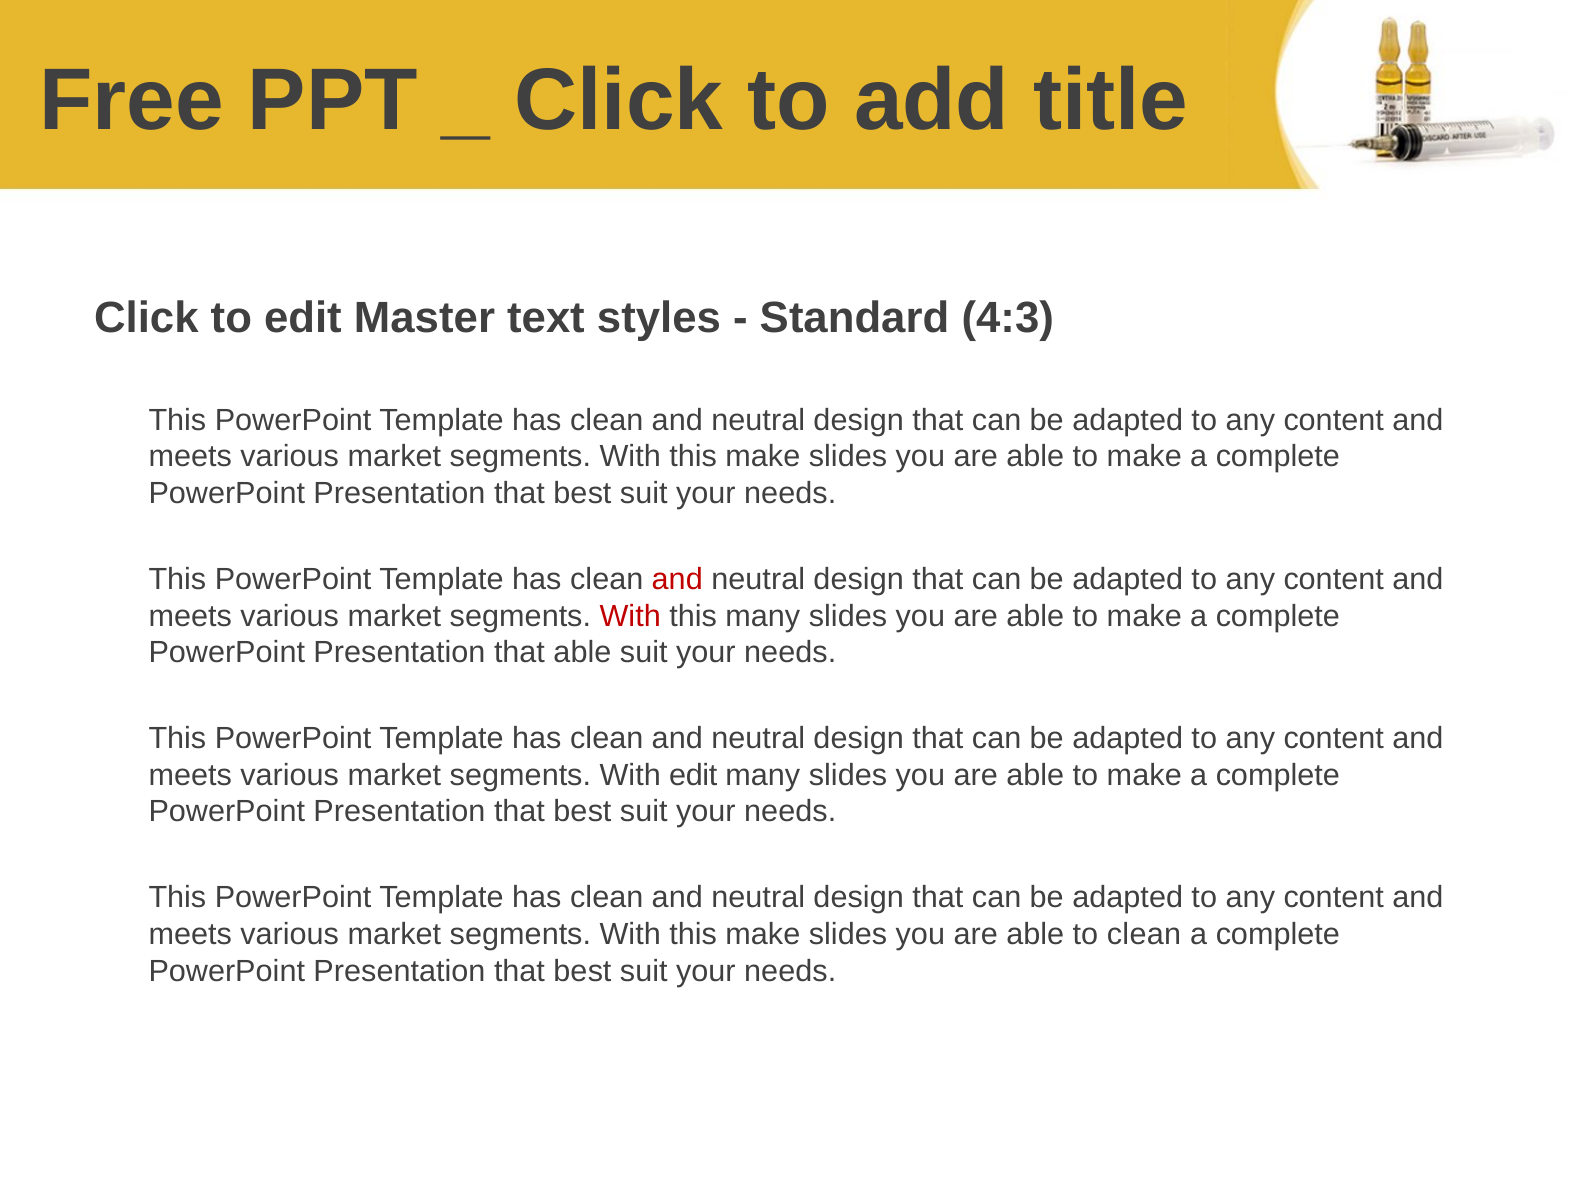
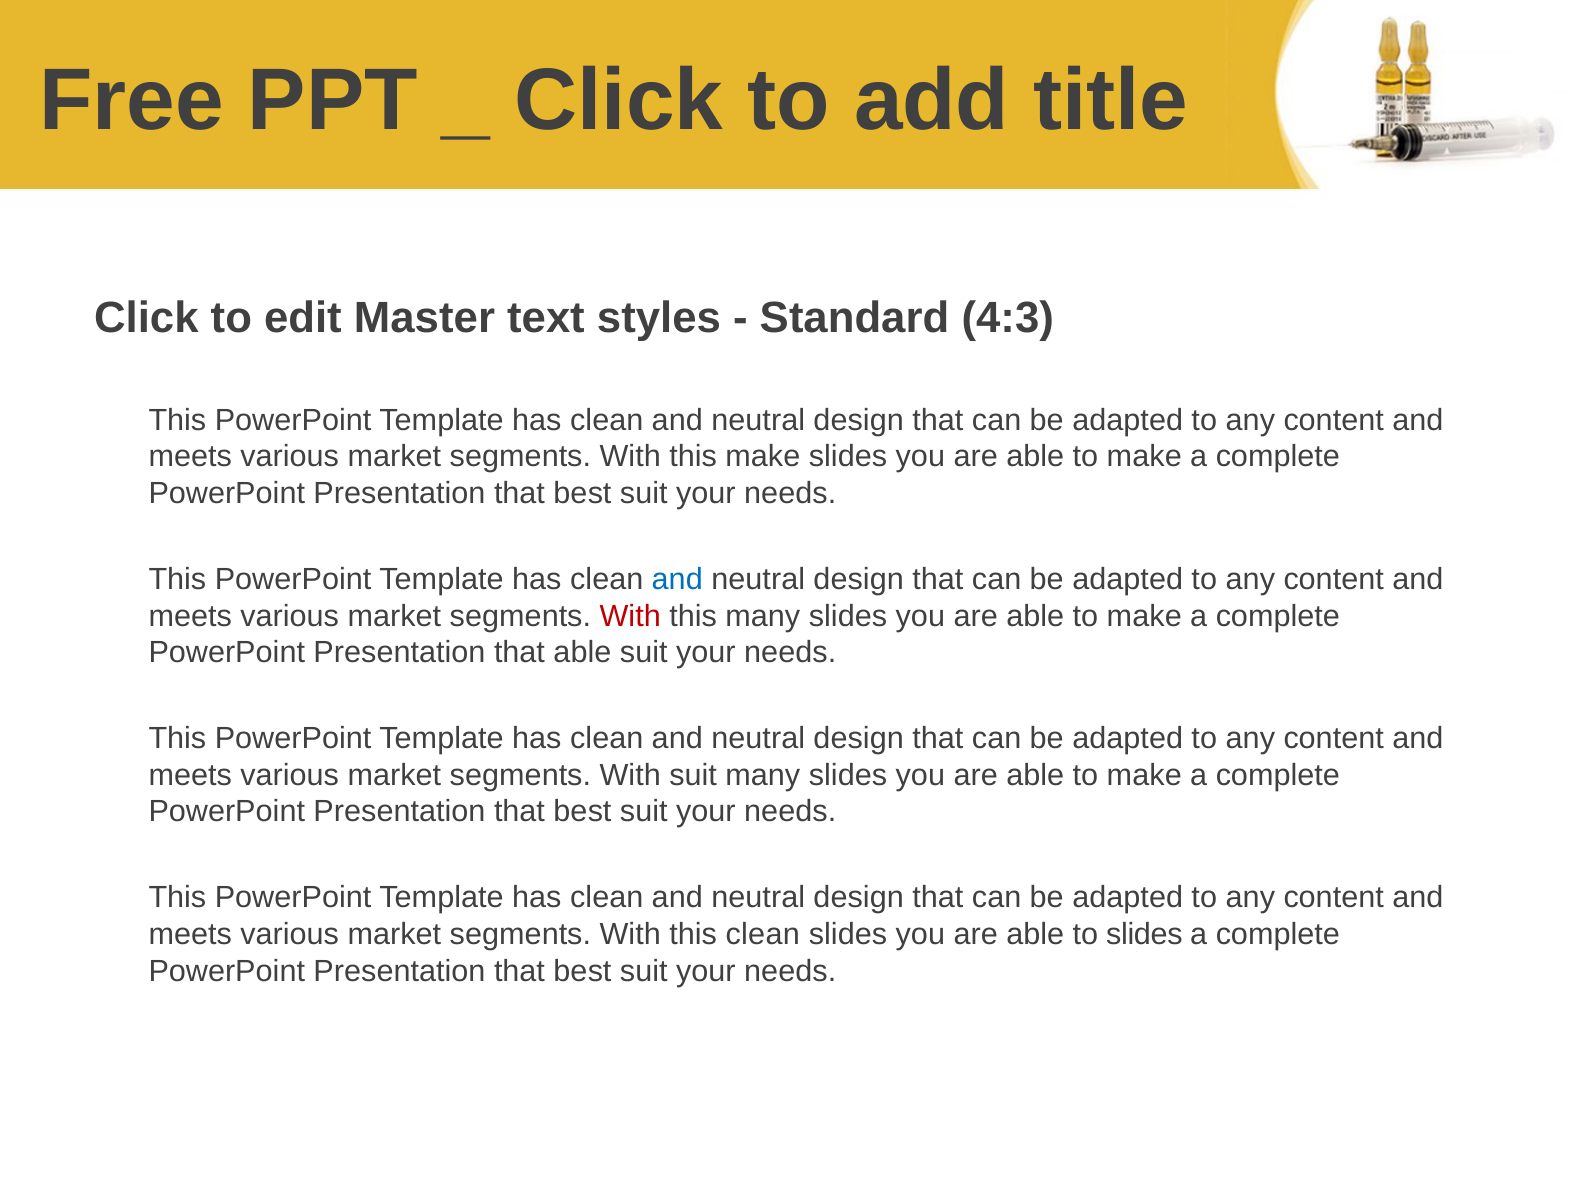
and at (677, 579) colour: red -> blue
With edit: edit -> suit
make at (763, 934): make -> clean
to clean: clean -> slides
